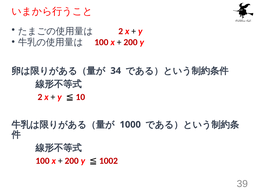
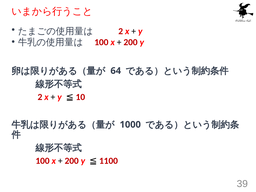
34: 34 -> 64
1002: 1002 -> 1100
